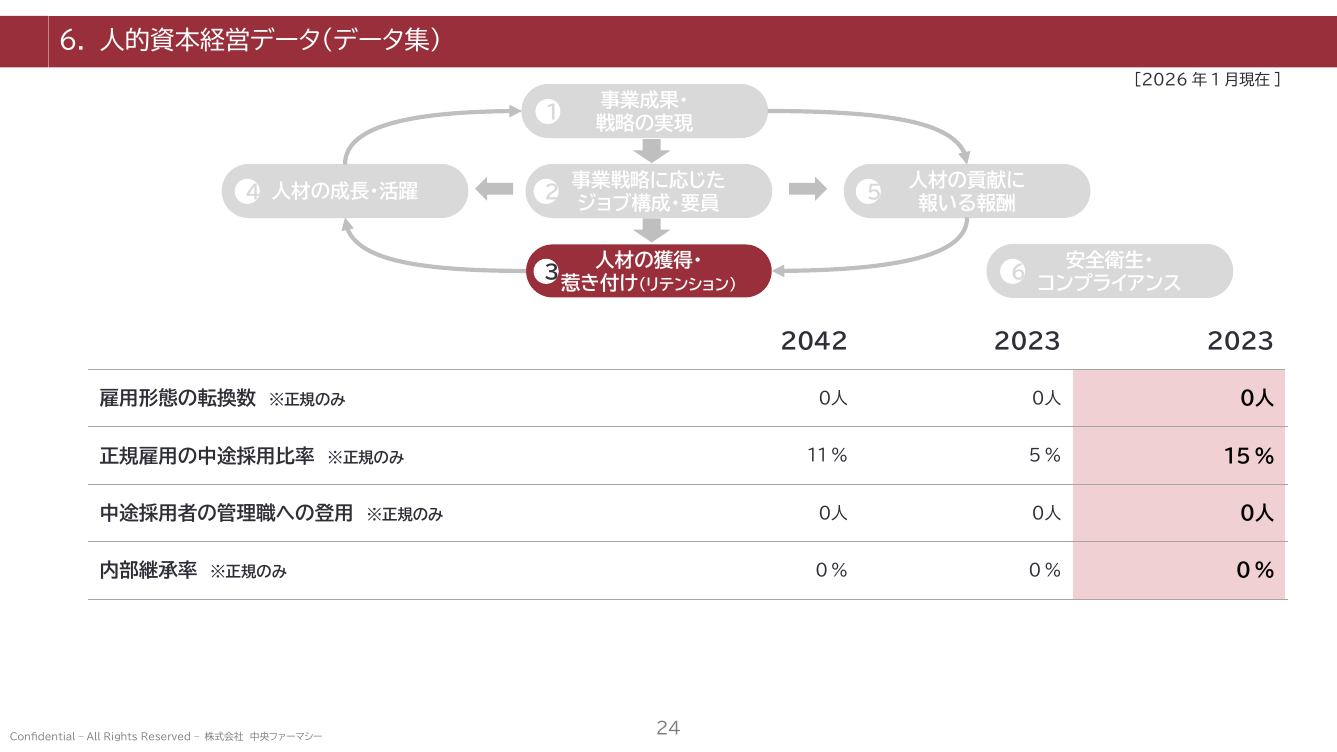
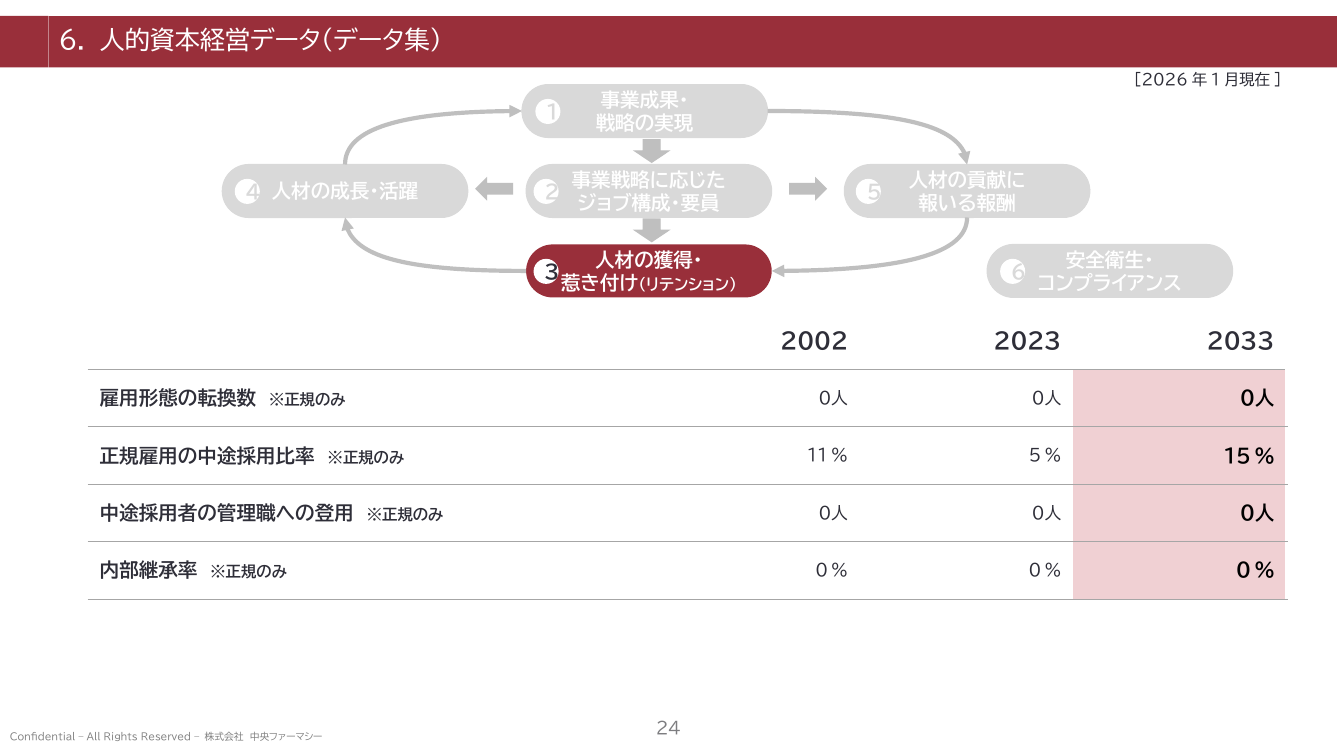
2042: 2042 -> 2002
2023 2023: 2023 -> 2033
